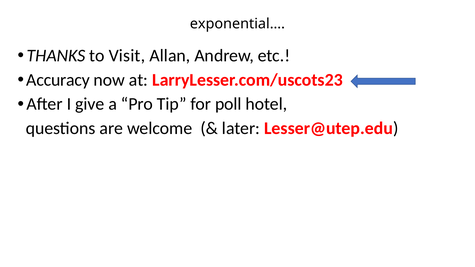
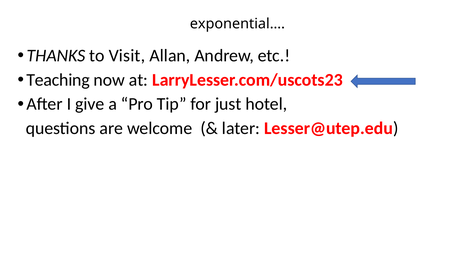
Accuracy: Accuracy -> Teaching
poll: poll -> just
